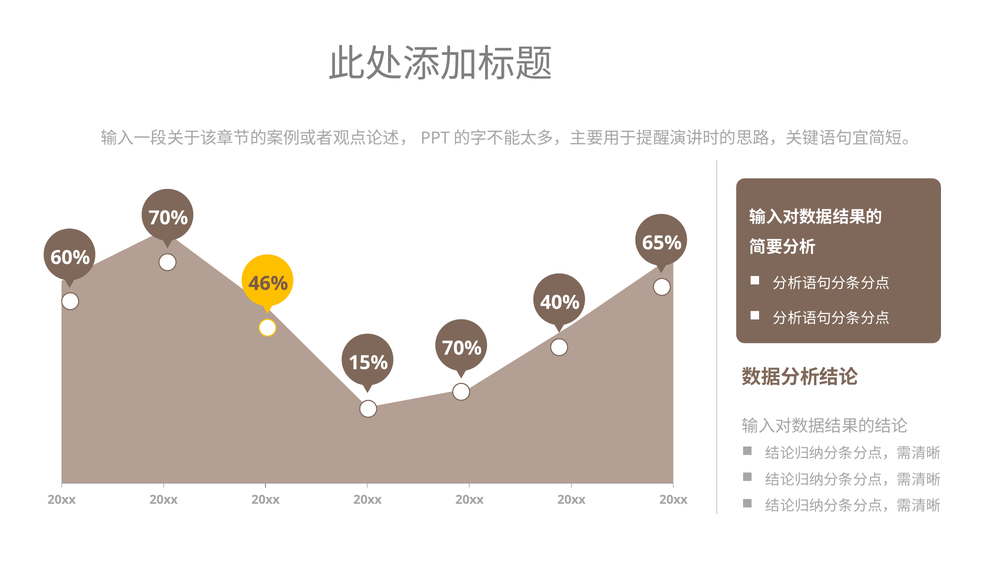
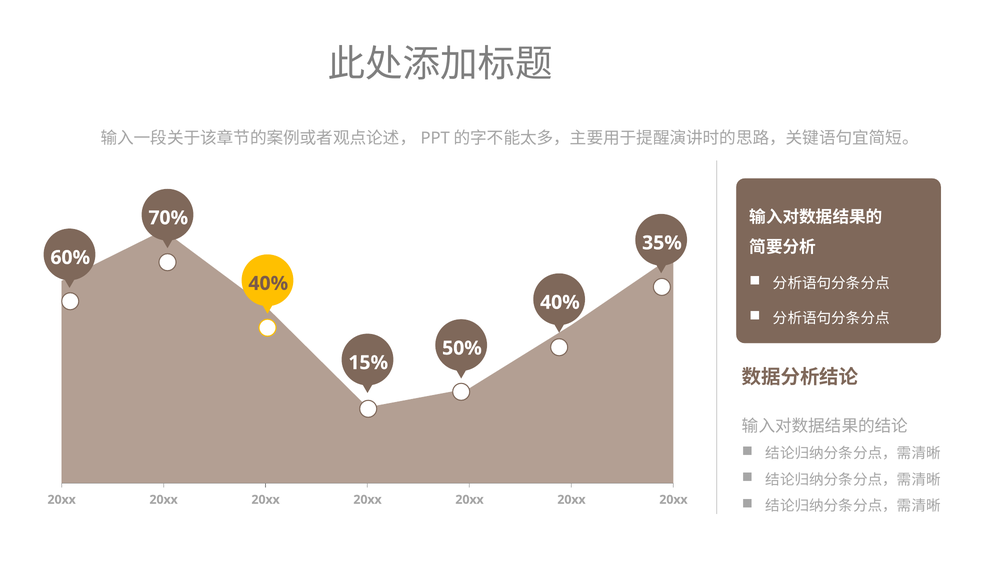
65%: 65% -> 35%
46% at (268, 284): 46% -> 40%
70% at (462, 349): 70% -> 50%
